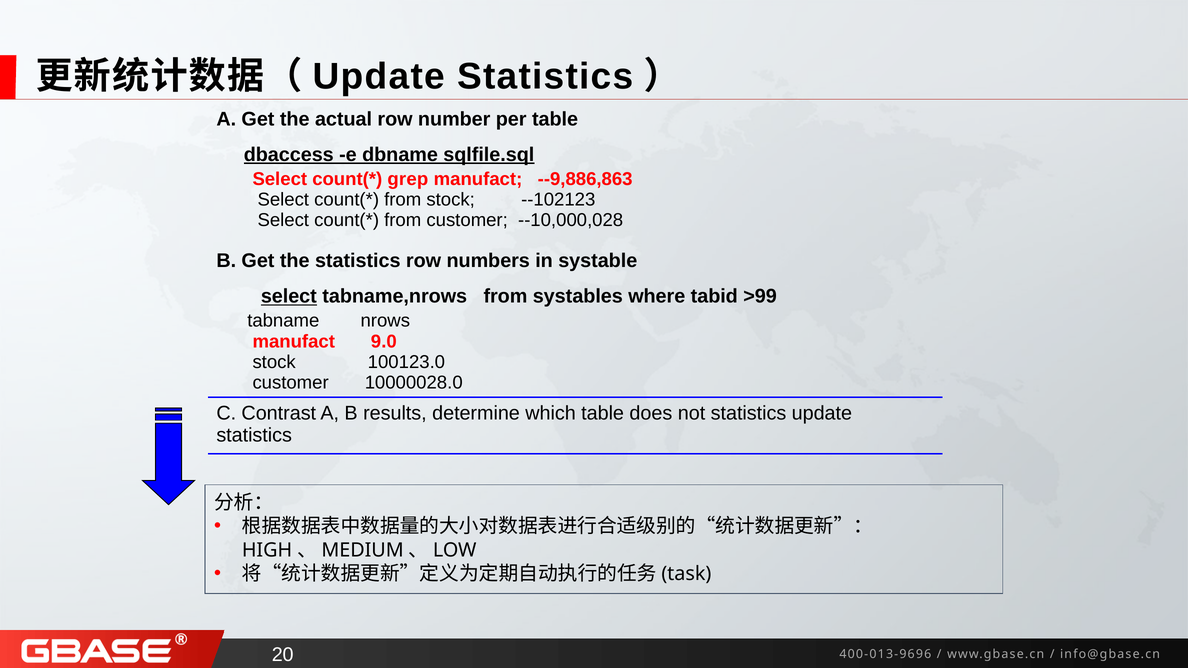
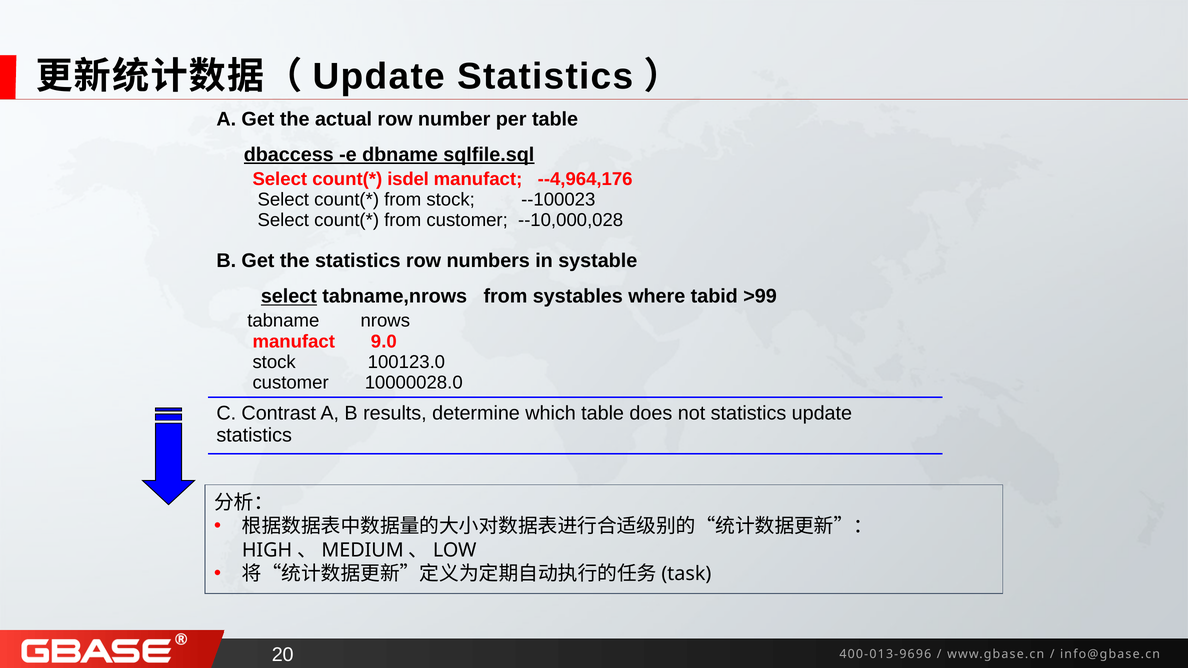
grep: grep -> isdel
--9,886,863: --9,886,863 -> --4,964,176
--102123: --102123 -> --100023
